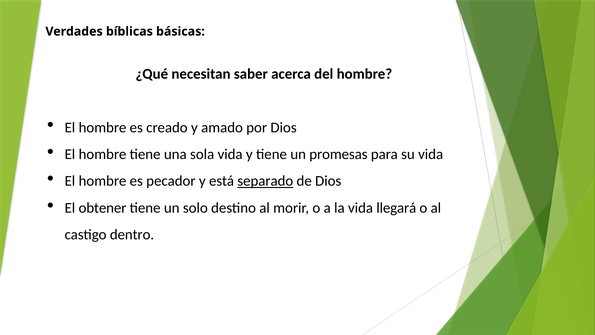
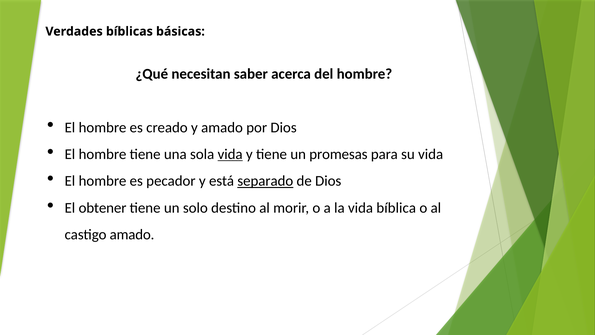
vida at (230, 154) underline: none -> present
llegará: llegará -> bíblica
castigo dentro: dentro -> amado
